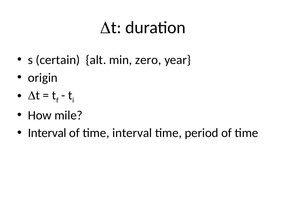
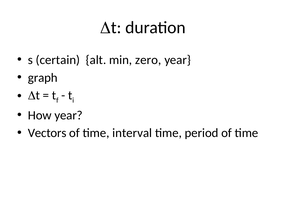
origin: origin -> graph
How mile: mile -> year
Interval at (47, 133): Interval -> Vectors
